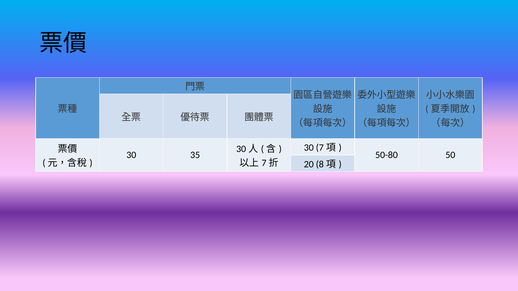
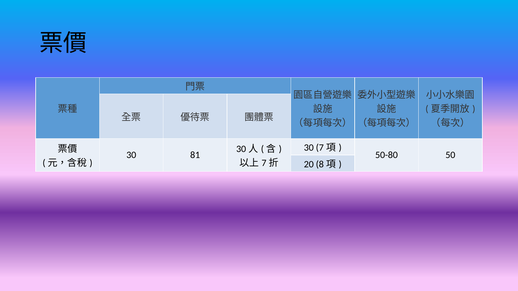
35: 35 -> 81
